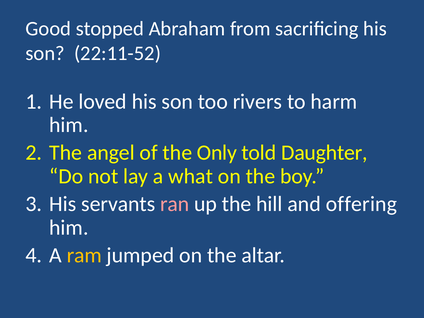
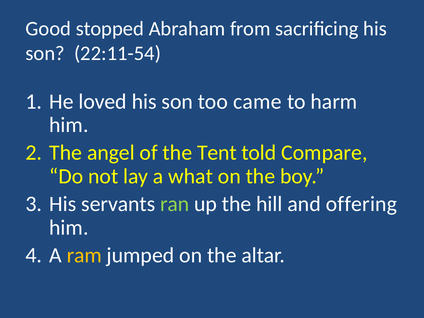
22:11-52: 22:11-52 -> 22:11-54
rivers: rivers -> came
Only: Only -> Tent
Daughter: Daughter -> Compare
ran colour: pink -> light green
